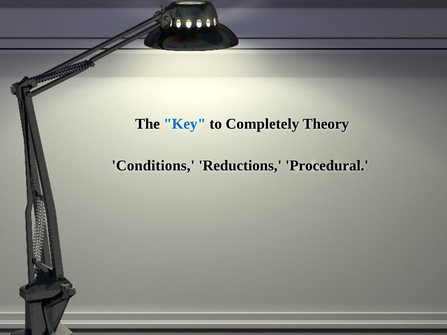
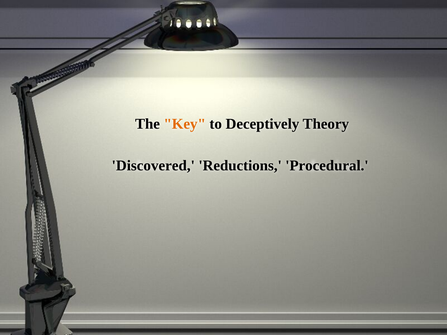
Key colour: blue -> orange
Completely: Completely -> Deceptively
Conditions: Conditions -> Discovered
